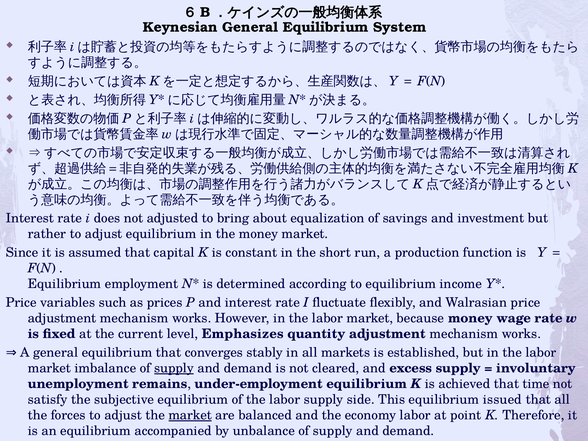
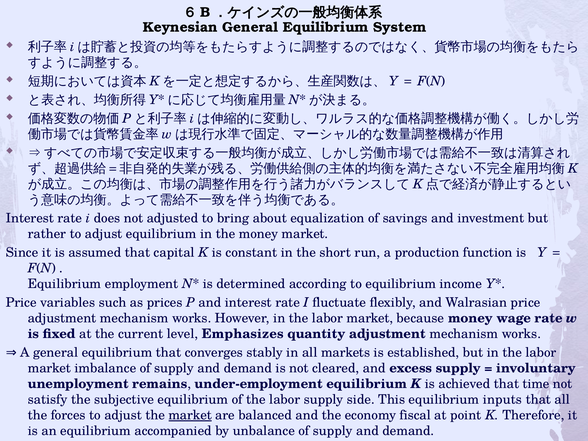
supply at (174, 368) underline: present -> none
issued: issued -> inputs
economy labor: labor -> fiscal
